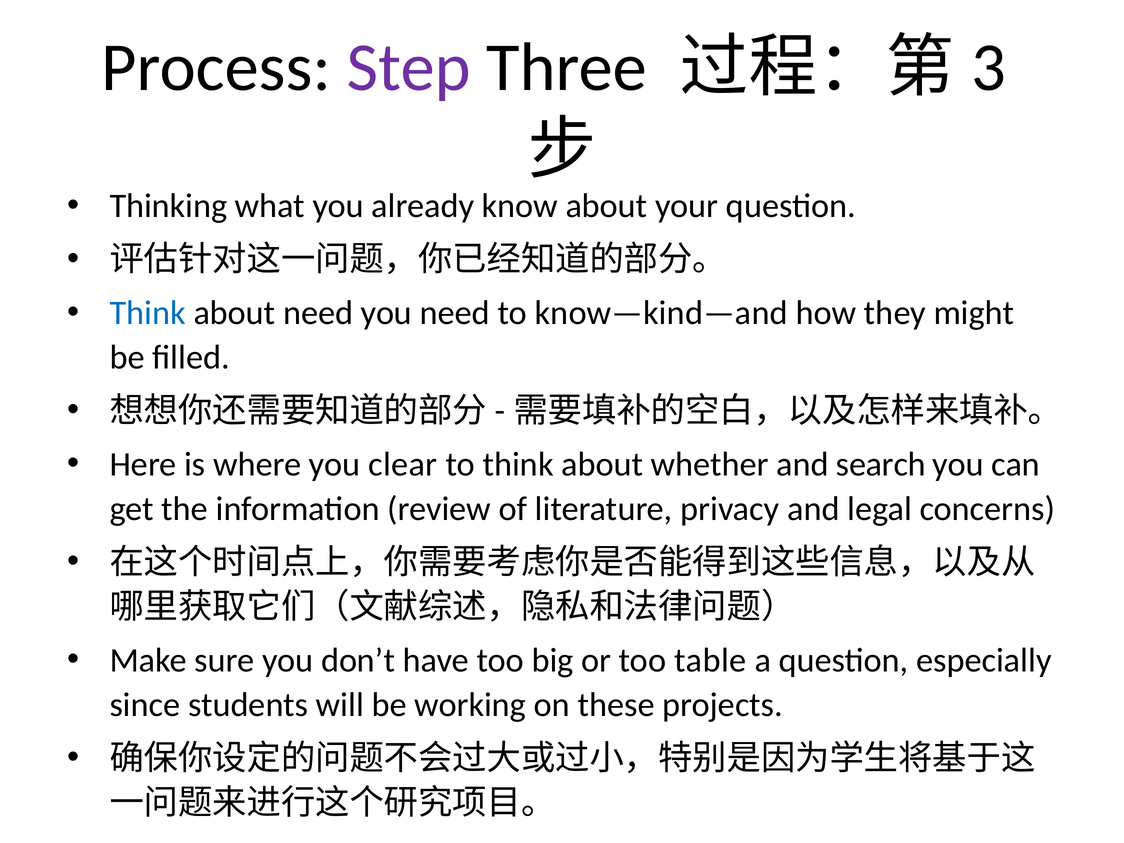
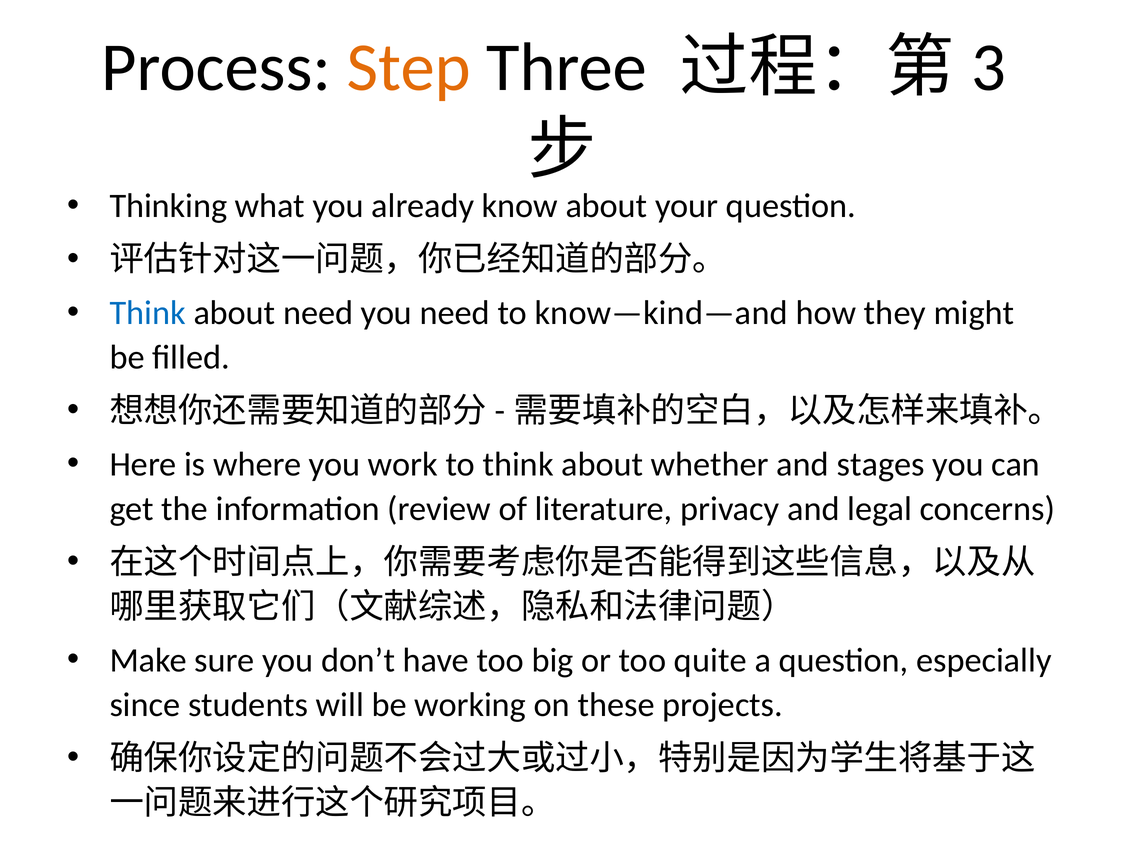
Step colour: purple -> orange
clear: clear -> work
search: search -> stages
table: table -> quite
